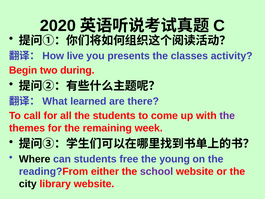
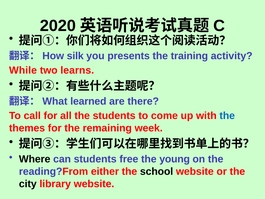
live: live -> silk
classes: classes -> training
Begin: Begin -> While
during: during -> learns
the at (227, 116) colour: purple -> blue
school colour: purple -> black
